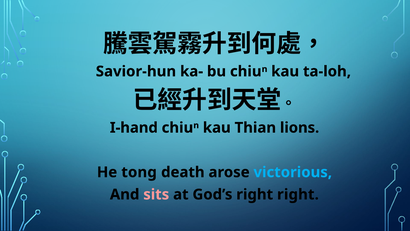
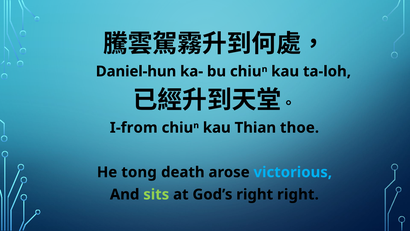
Savior-hun: Savior-hun -> Daniel-hun
I-hand: I-hand -> I-from
lions: lions -> thoe
sits colour: pink -> light green
